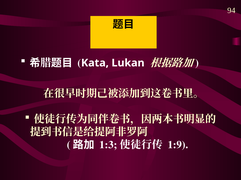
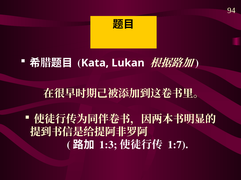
1:9: 1:9 -> 1:7
